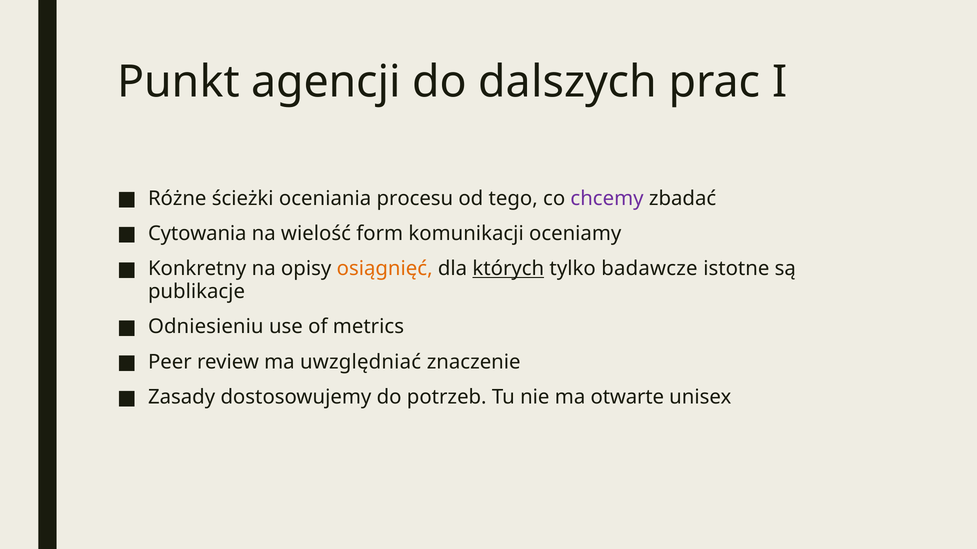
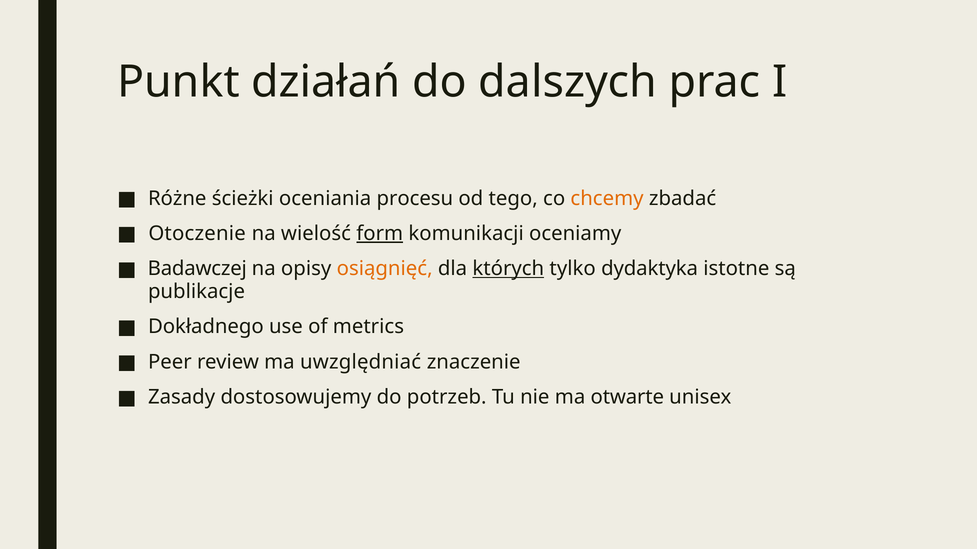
agencji: agencji -> działań
chcemy colour: purple -> orange
Cytowania: Cytowania -> Otoczenie
form underline: none -> present
Konkretny: Konkretny -> Badawczej
badawcze: badawcze -> dydaktyka
Odniesieniu: Odniesieniu -> Dokładnego
